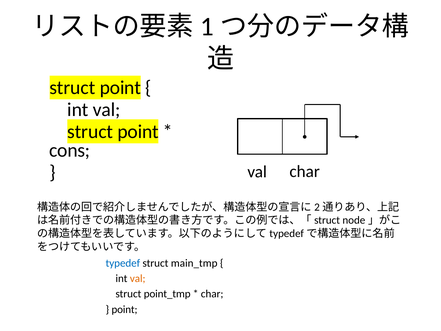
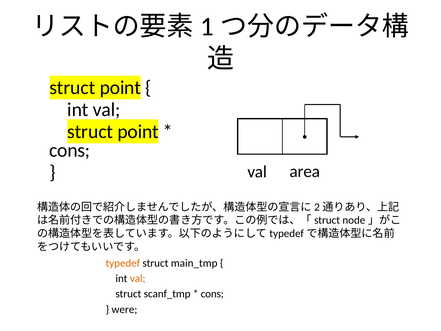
val char: char -> area
typedef colour: blue -> orange
point_tmp: point_tmp -> scanf_tmp
char at (212, 294): char -> cons
point at (124, 309): point -> were
